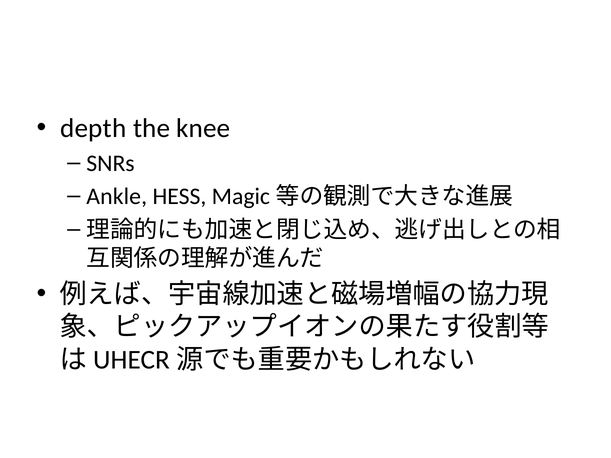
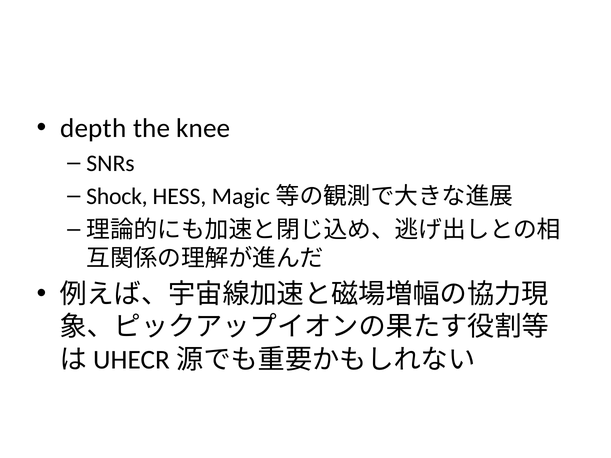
Ankle: Ankle -> Shock
